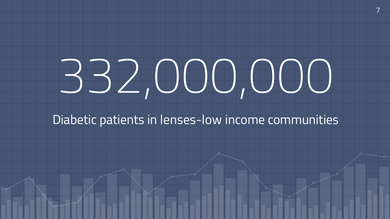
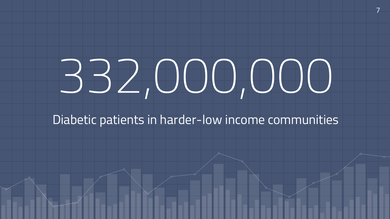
lenses-low: lenses-low -> harder-low
